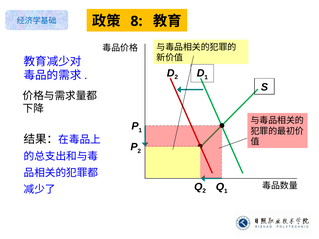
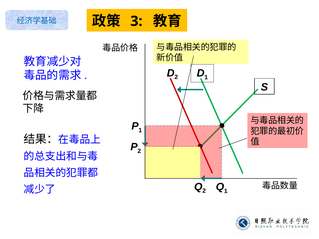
8: 8 -> 3
